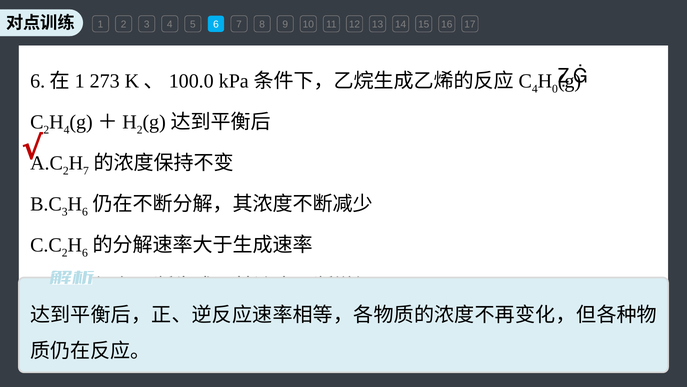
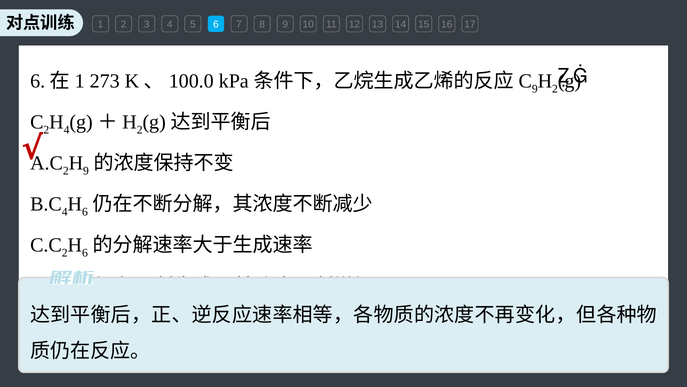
4 at (535, 89): 4 -> 9
0 at (555, 89): 0 -> 2
7 at (86, 171): 7 -> 9
3 at (65, 212): 3 -> 4
